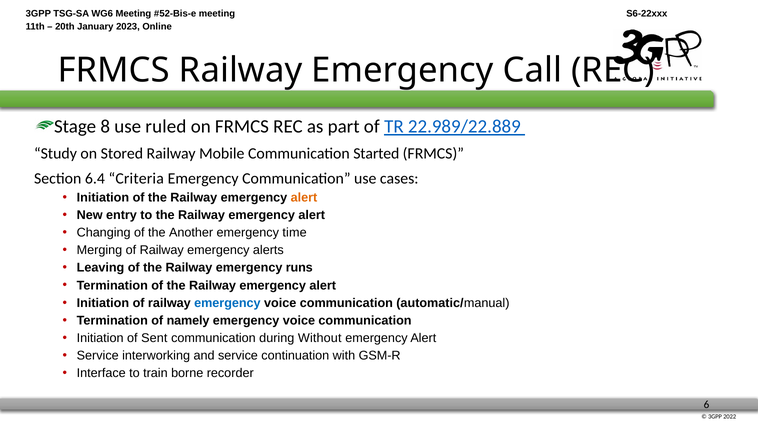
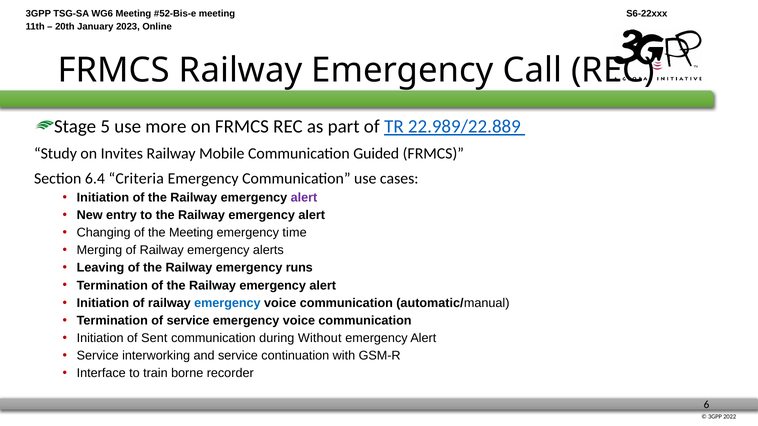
8: 8 -> 5
ruled: ruled -> more
Stored: Stored -> Invites
Started: Started -> Guided
alert at (304, 198) colour: orange -> purple
the Another: Another -> Meeting
of namely: namely -> service
